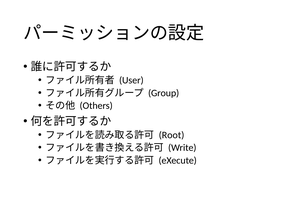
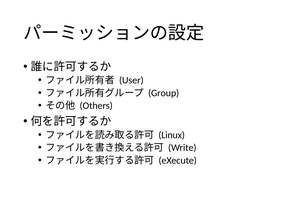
Root: Root -> Linux
